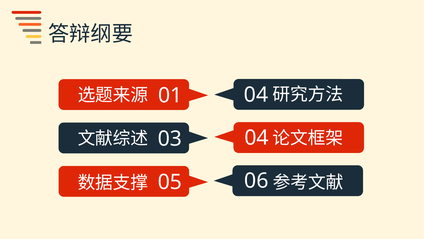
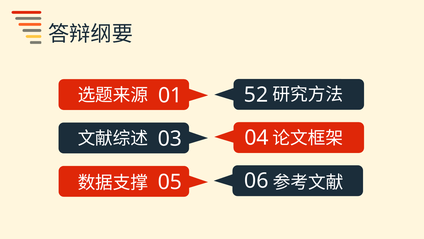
04: 04 -> 52
